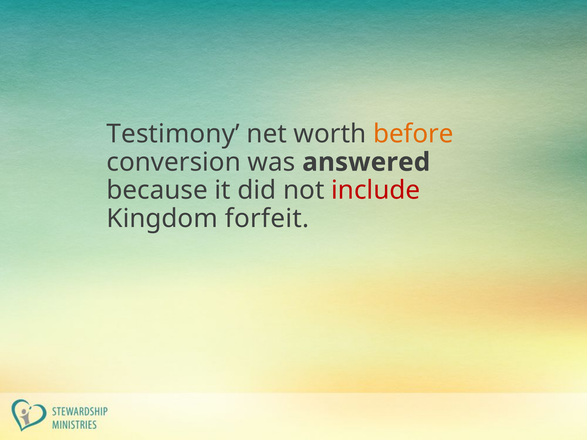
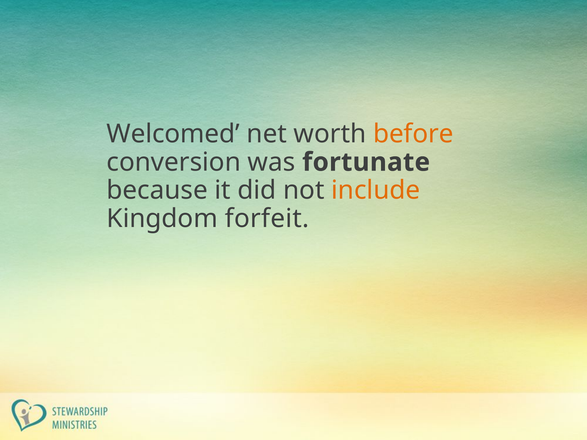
Testimony: Testimony -> Welcomed
answered: answered -> fortunate
include colour: red -> orange
